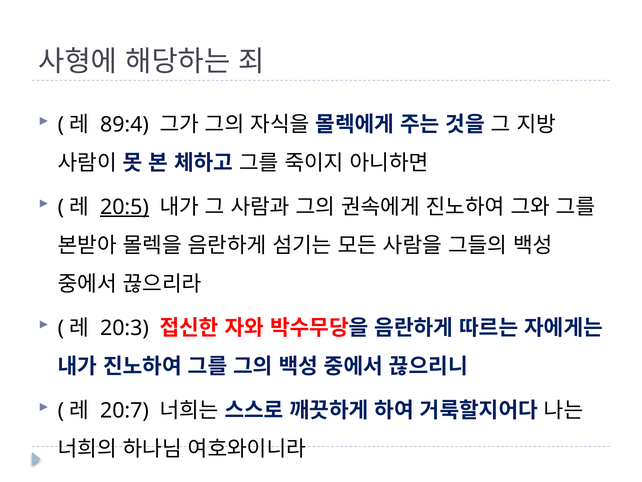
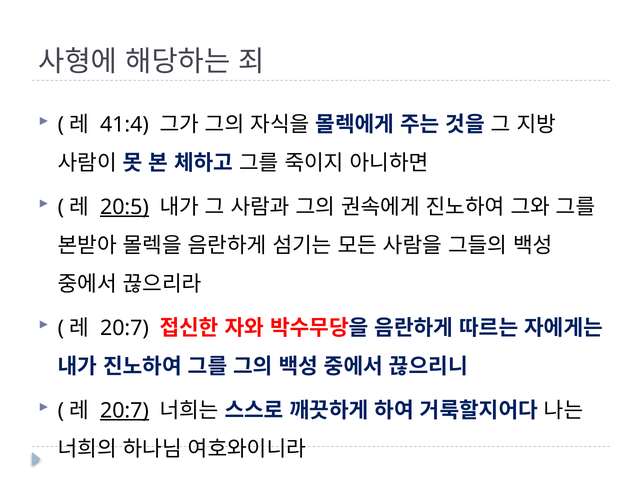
89:4: 89:4 -> 41:4
20:3 at (124, 328): 20:3 -> 20:7
20:7 at (124, 410) underline: none -> present
